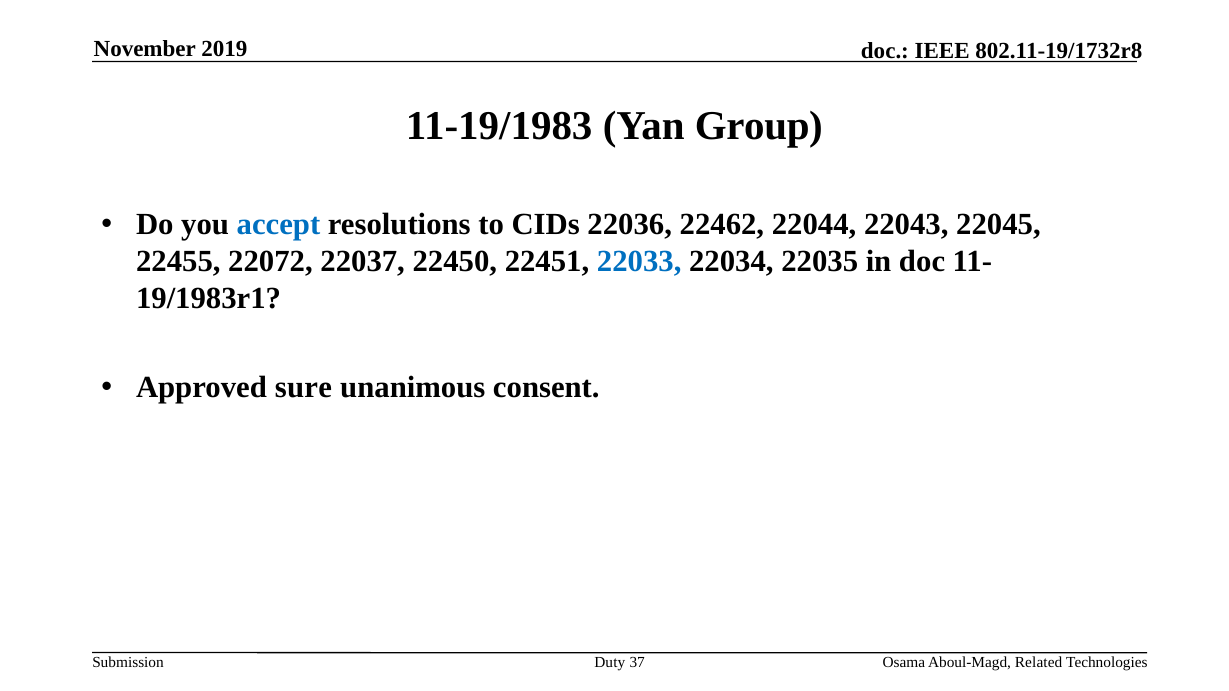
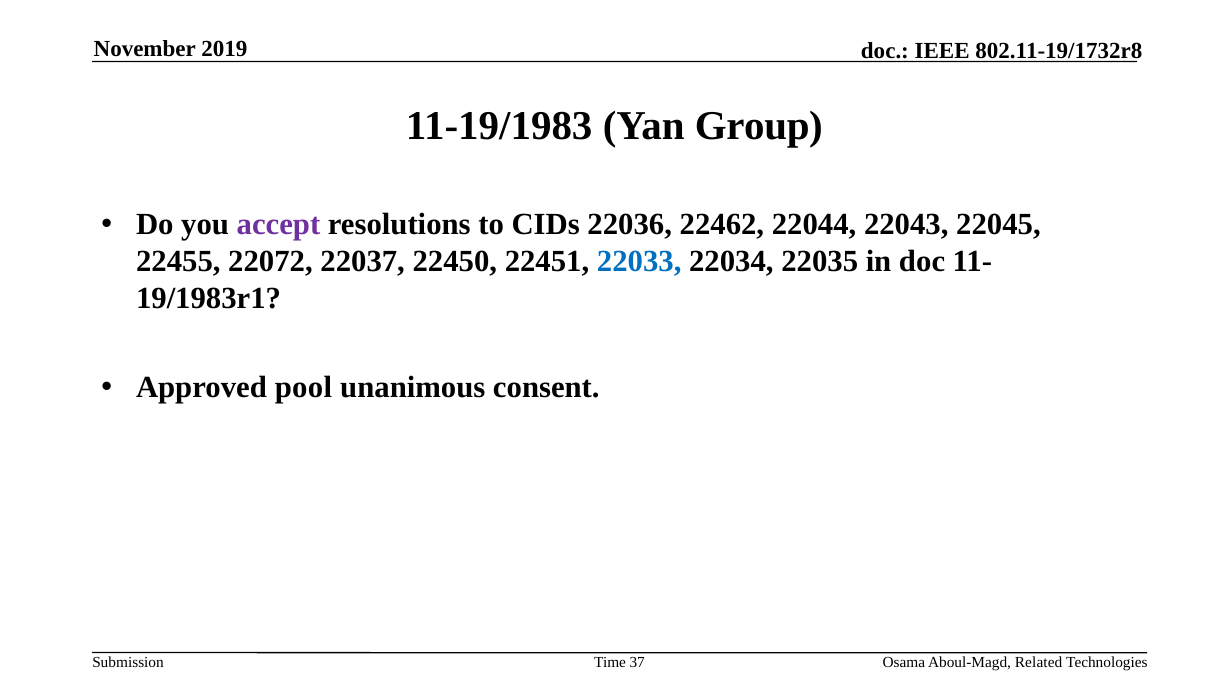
accept colour: blue -> purple
sure: sure -> pool
Duty: Duty -> Time
